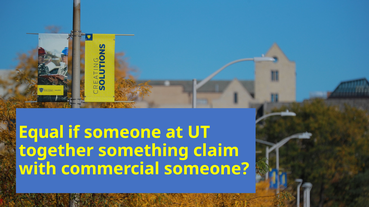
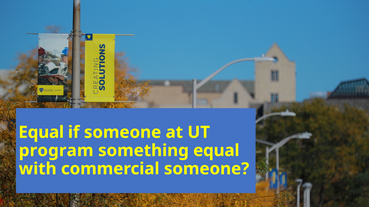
together: together -> program
something claim: claim -> equal
